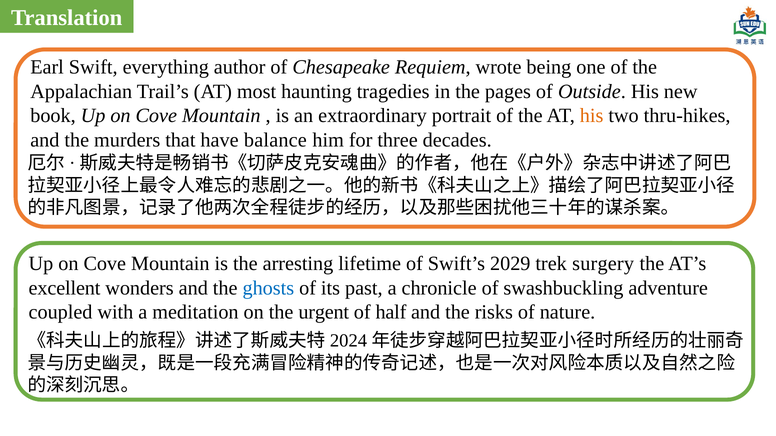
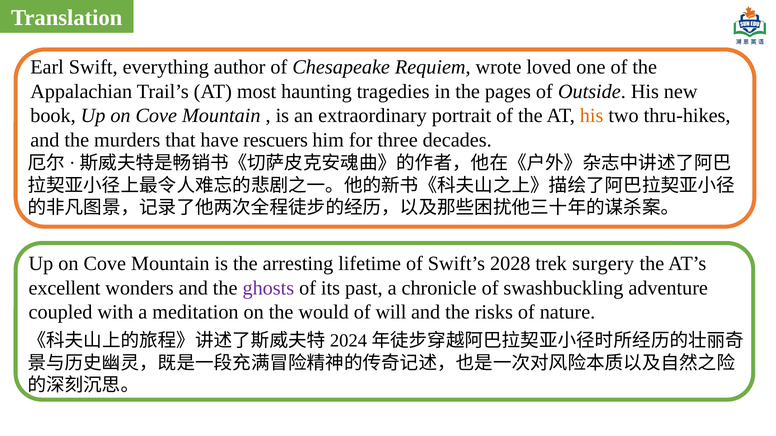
being: being -> loved
balance: balance -> rescuers
2029: 2029 -> 2028
ghosts colour: blue -> purple
urgent: urgent -> would
half: half -> will
